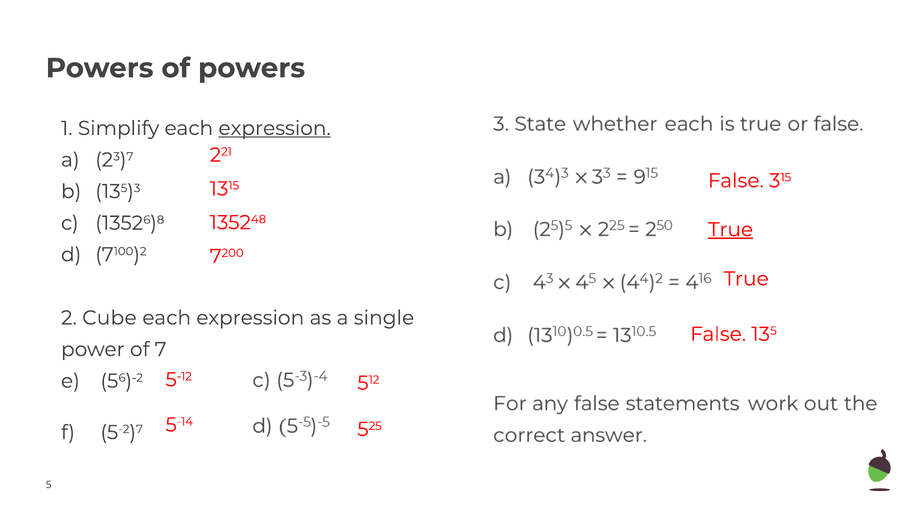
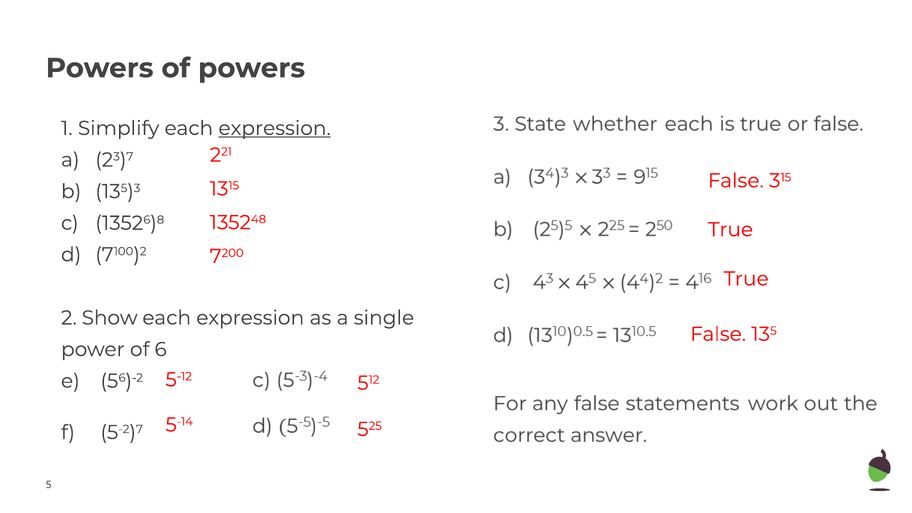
True at (730, 230) underline: present -> none
Cube: Cube -> Show
7: 7 -> 6
